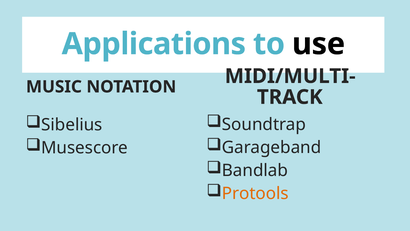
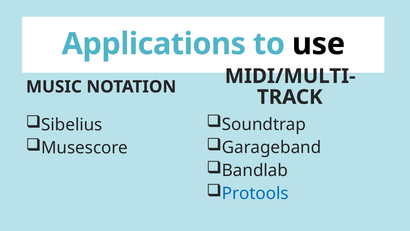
Protools colour: orange -> blue
